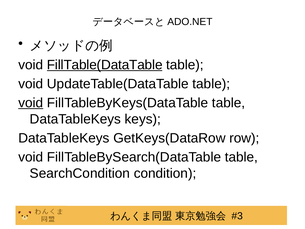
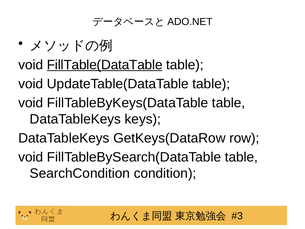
void at (31, 103) underline: present -> none
